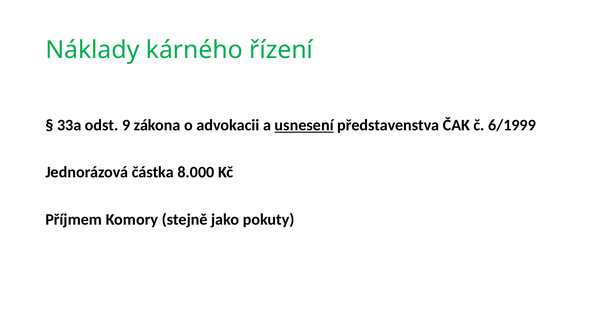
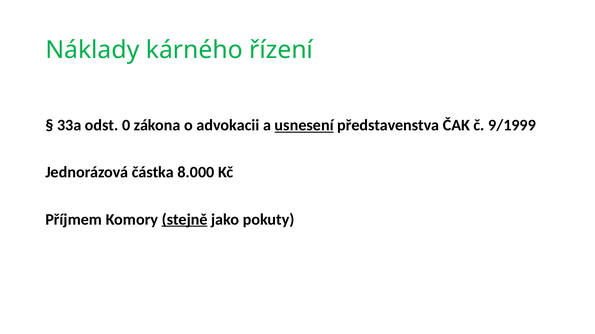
9: 9 -> 0
6/1999: 6/1999 -> 9/1999
stejně underline: none -> present
